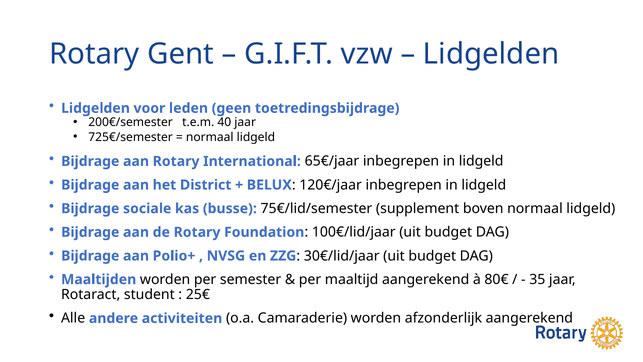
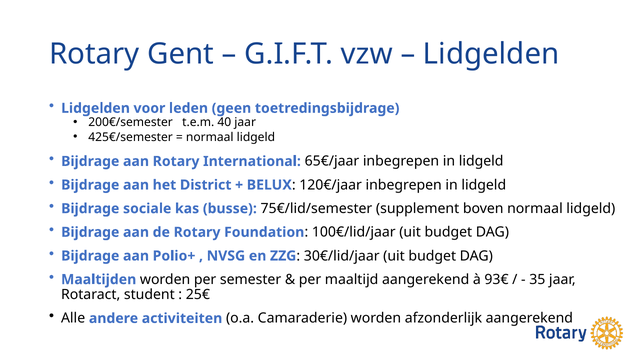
725€/semester: 725€/semester -> 425€/semester
80€: 80€ -> 93€
